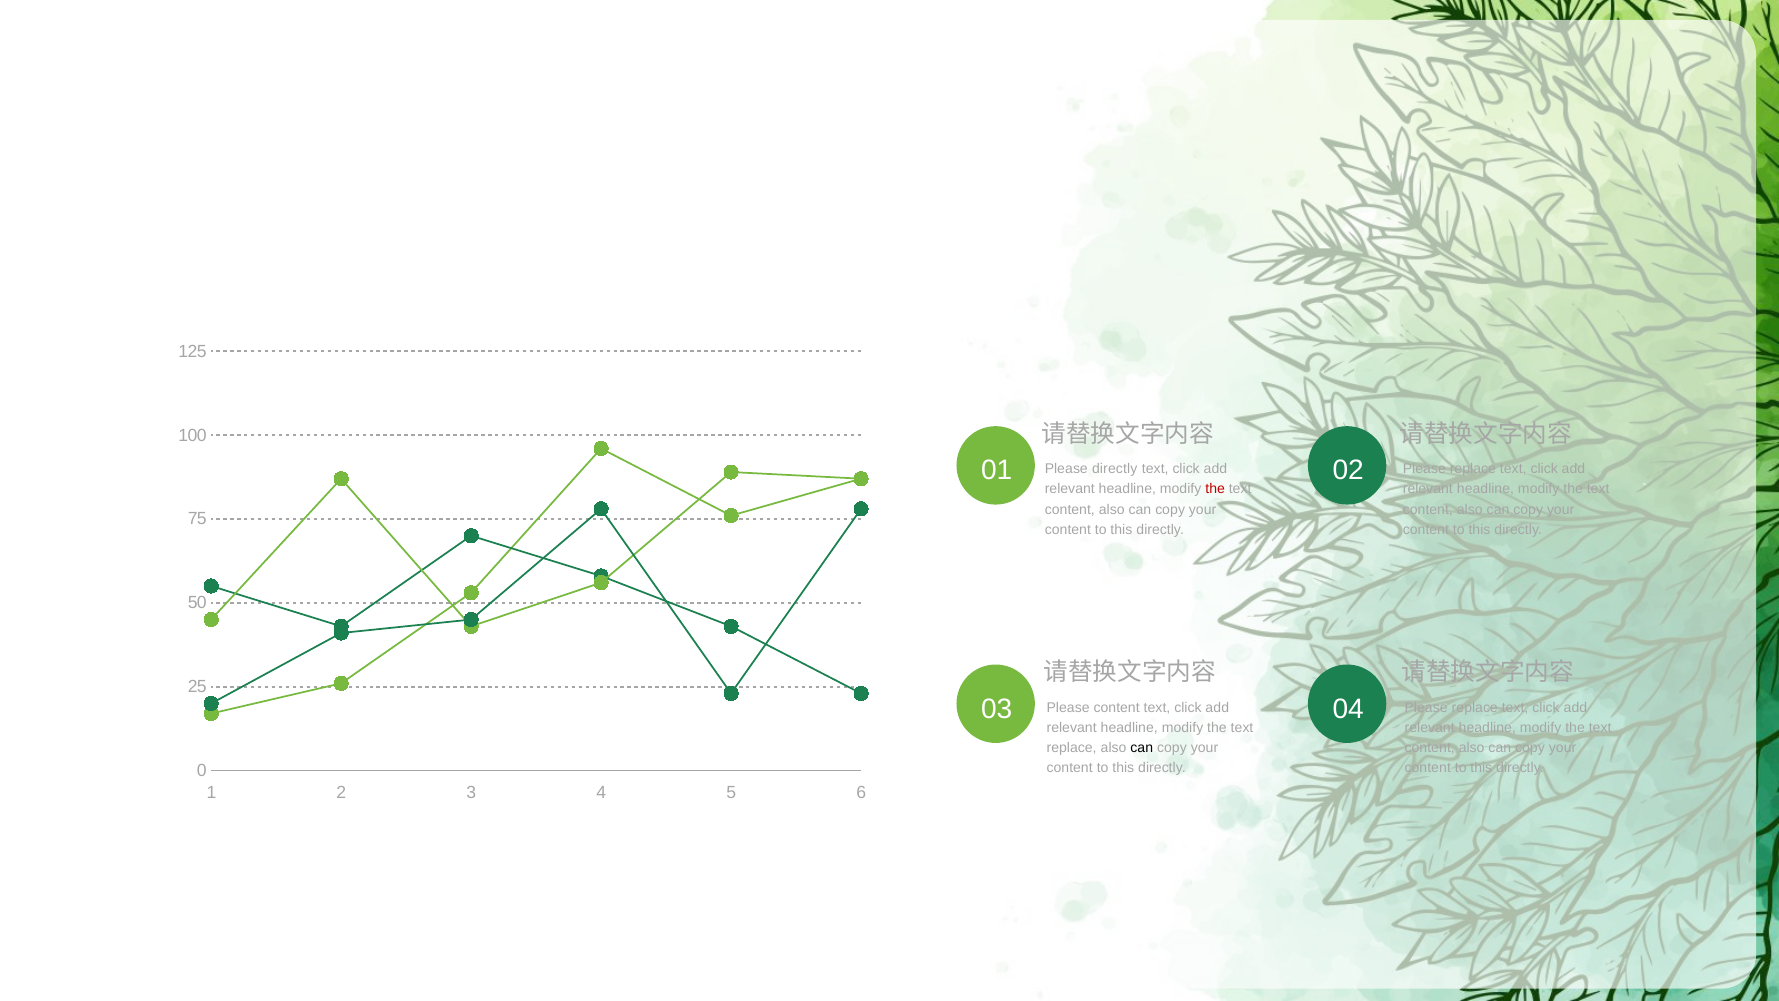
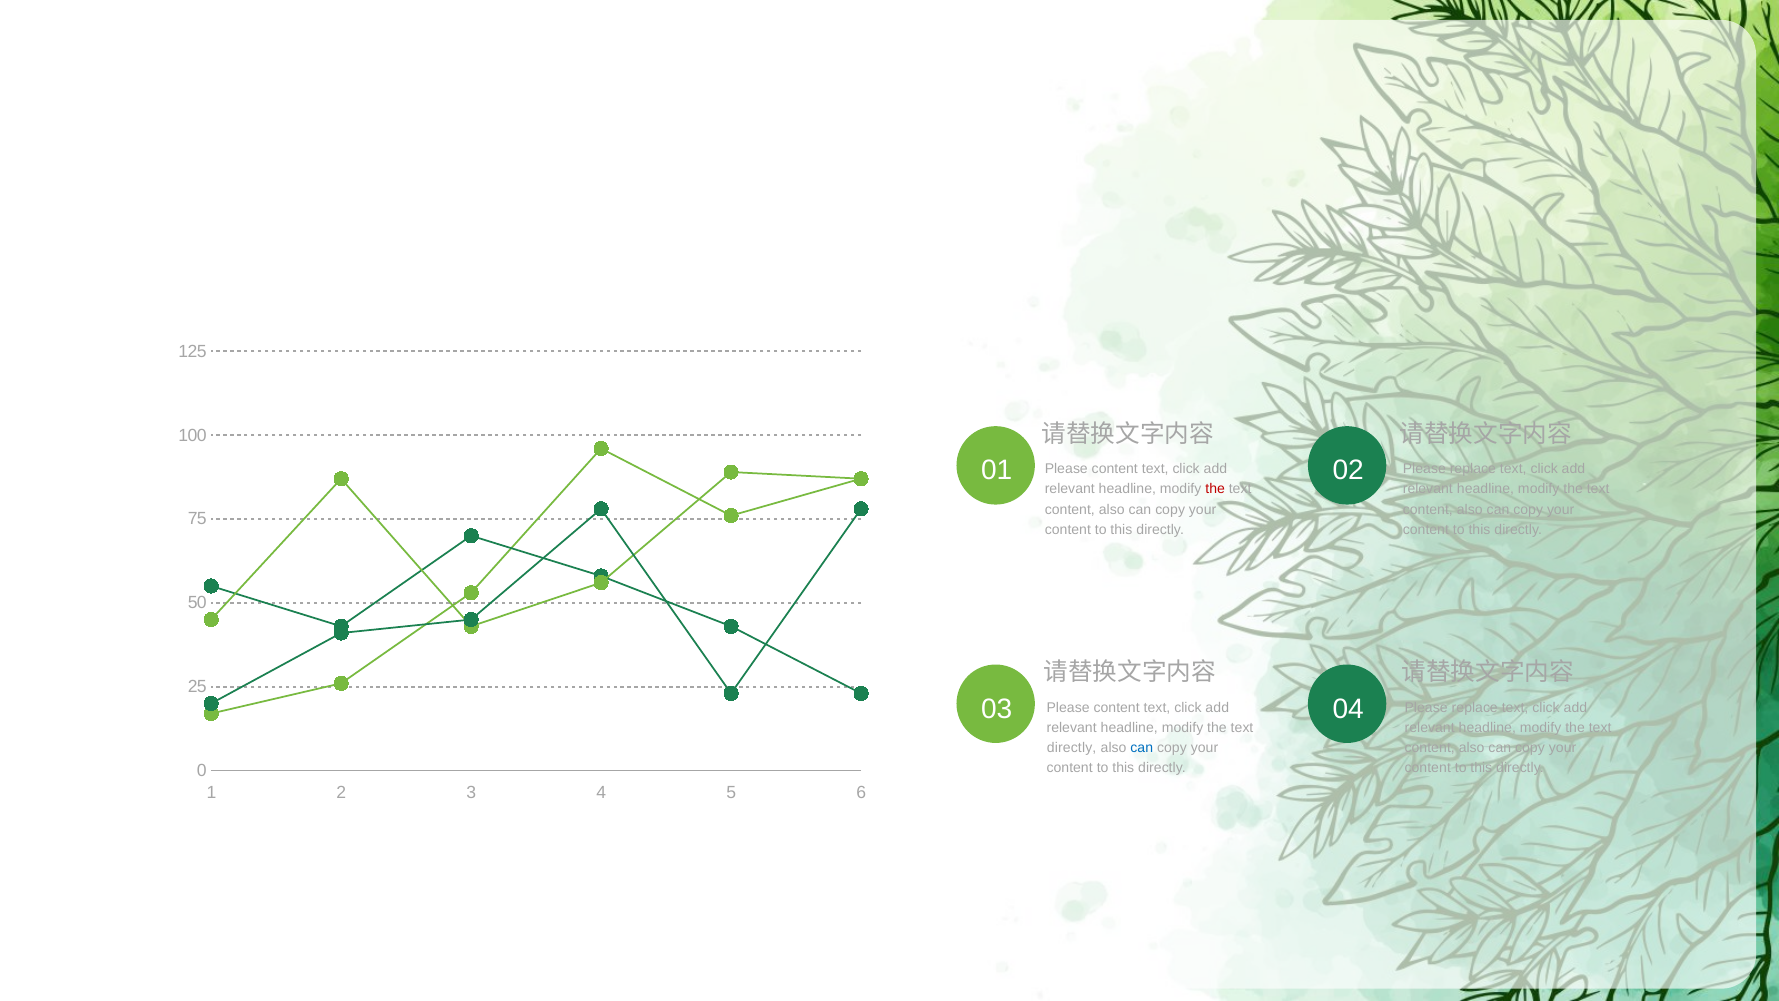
directly at (1115, 469): directly -> content
replace at (1072, 748): replace -> directly
can at (1142, 748) colour: black -> blue
